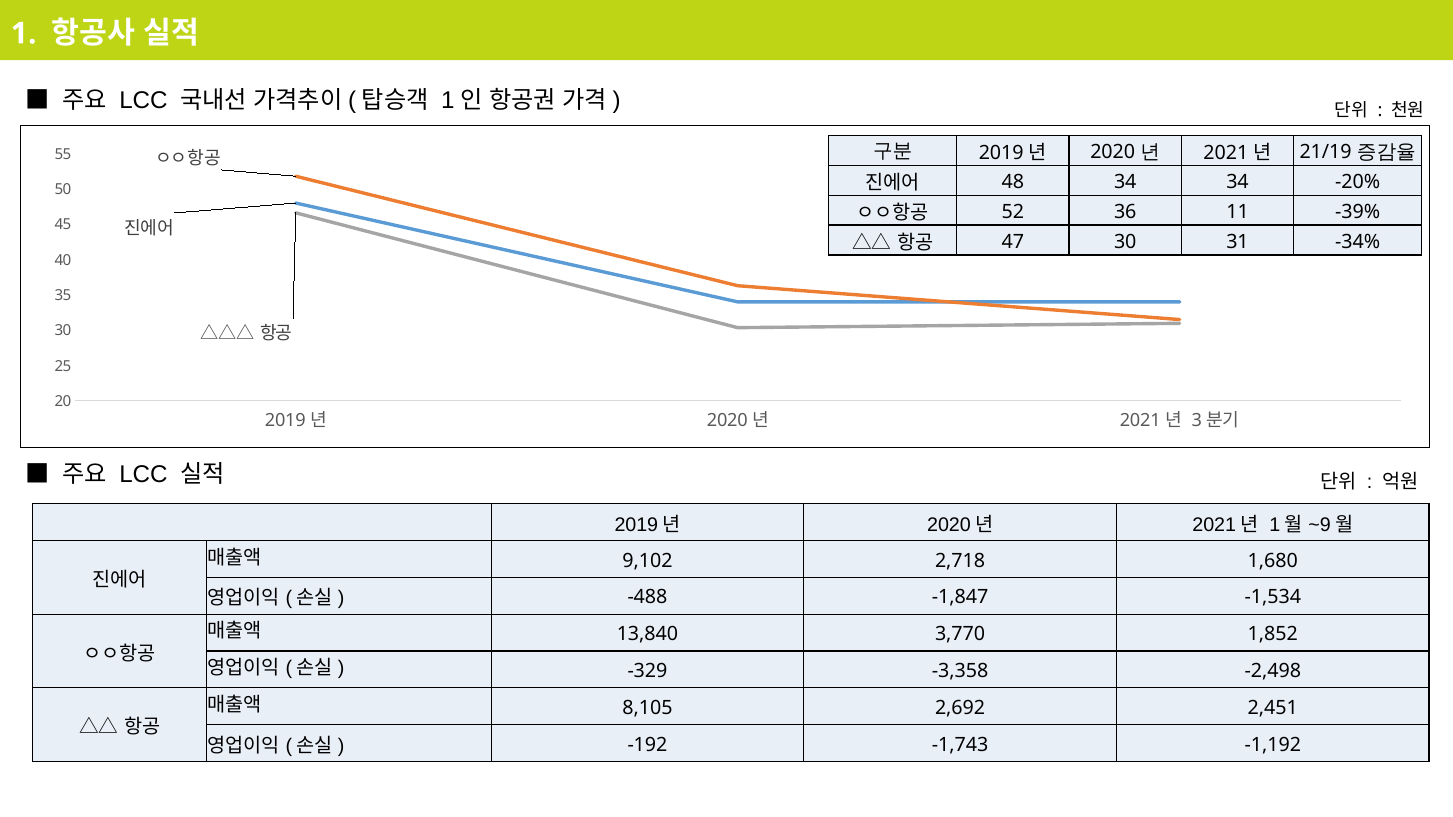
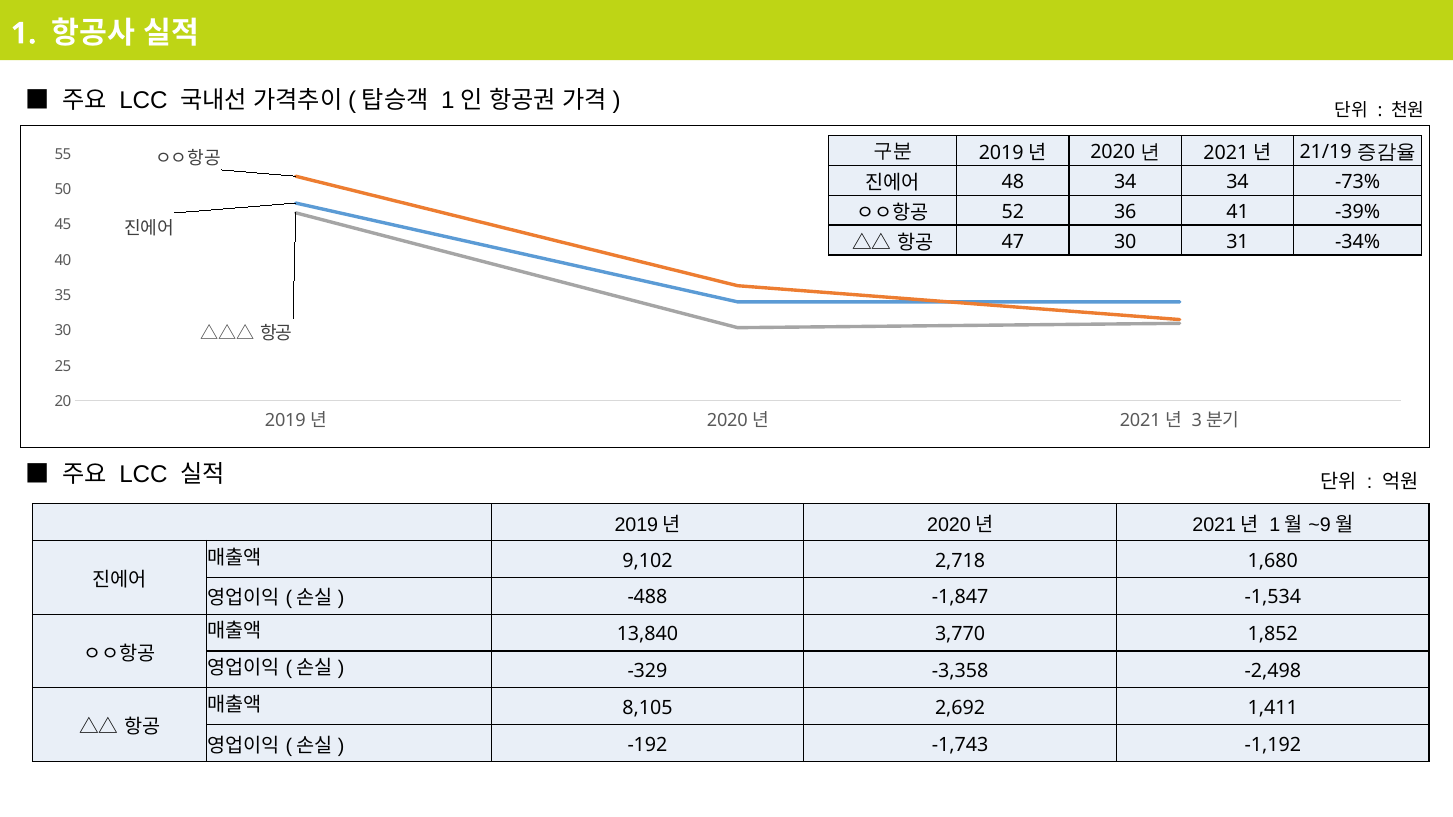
-20%: -20% -> -73%
11: 11 -> 41
2,451: 2,451 -> 1,411
